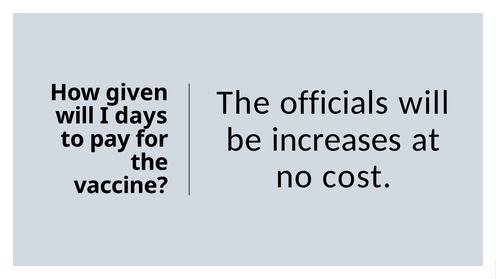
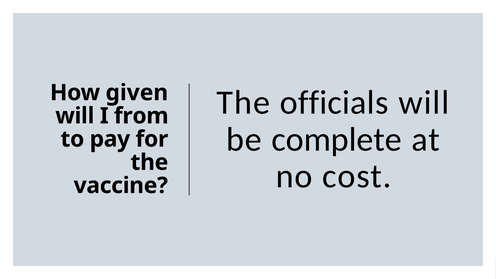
days: days -> from
increases: increases -> complete
